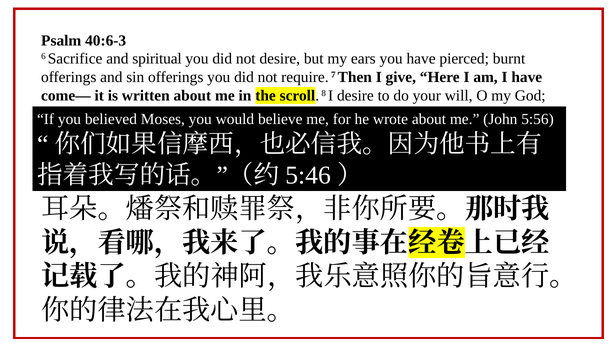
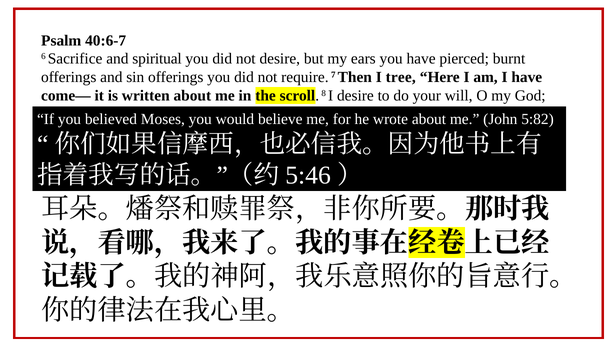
40:6-3: 40:6-3 -> 40:6-7
give: give -> tree
5:56: 5:56 -> 5:82
